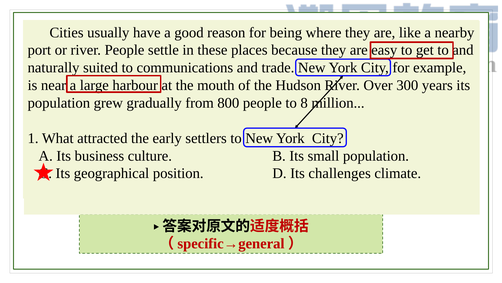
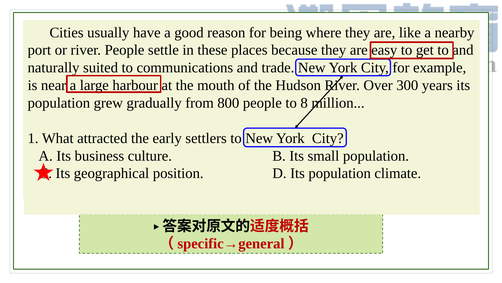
challenges at (340, 173): challenges -> population
